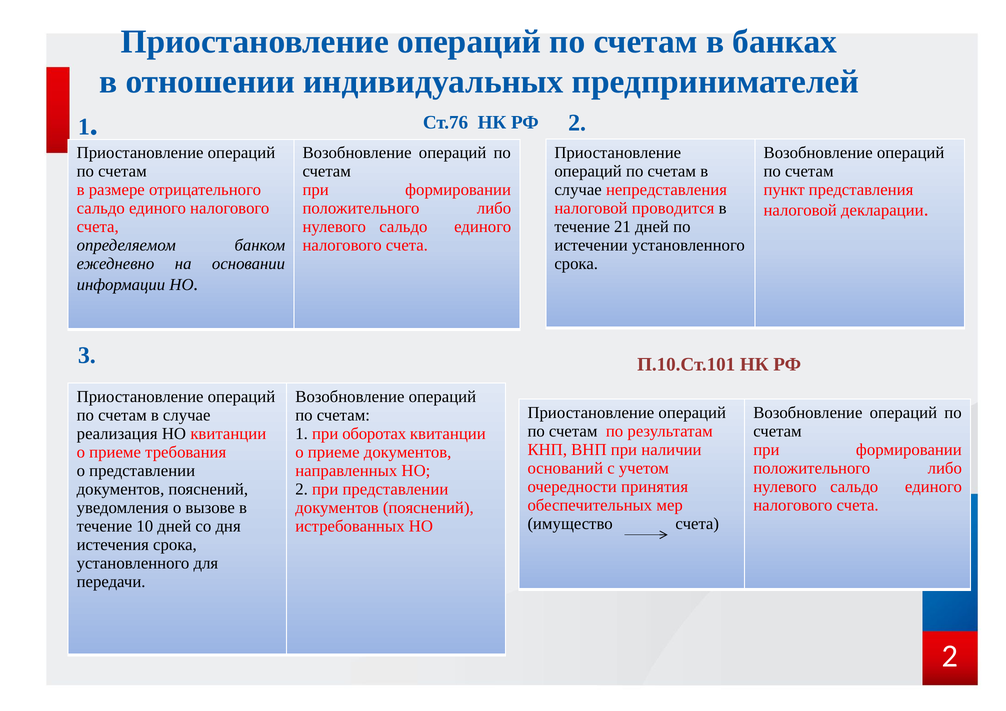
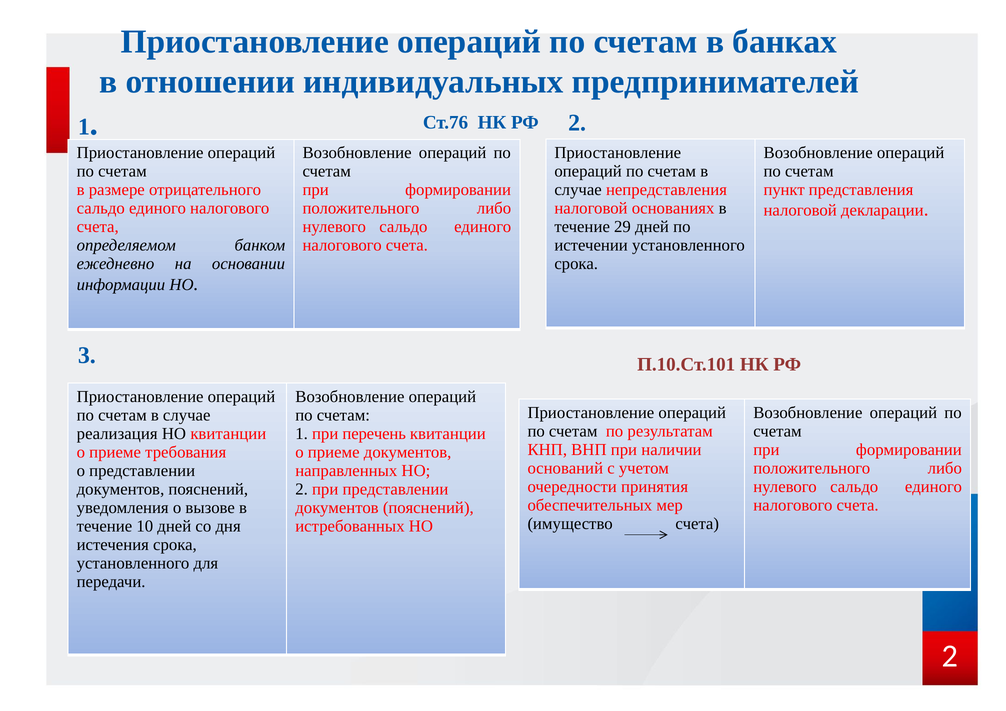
проводится: проводится -> основаниях
21: 21 -> 29
оборотах: оборотах -> перечень
